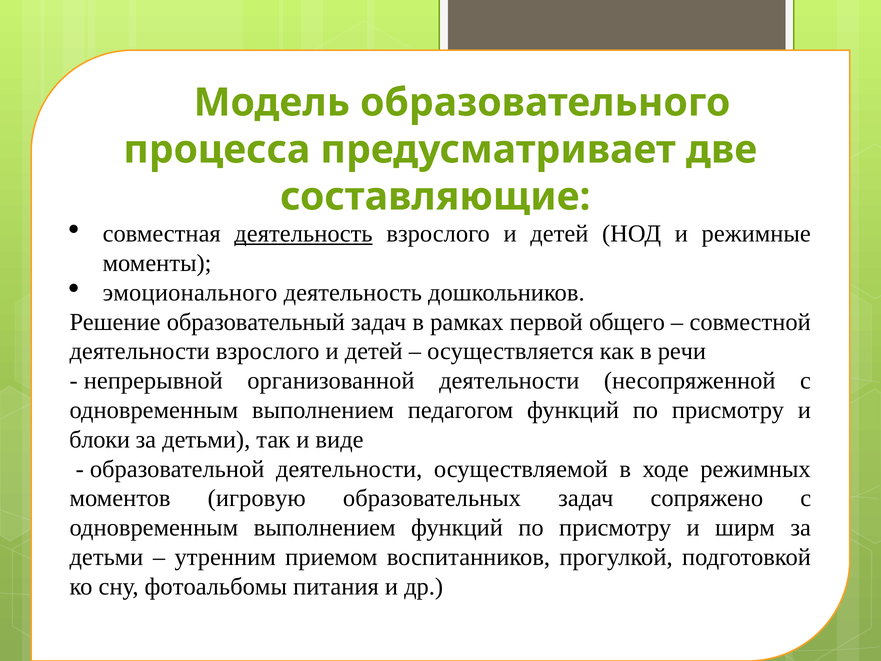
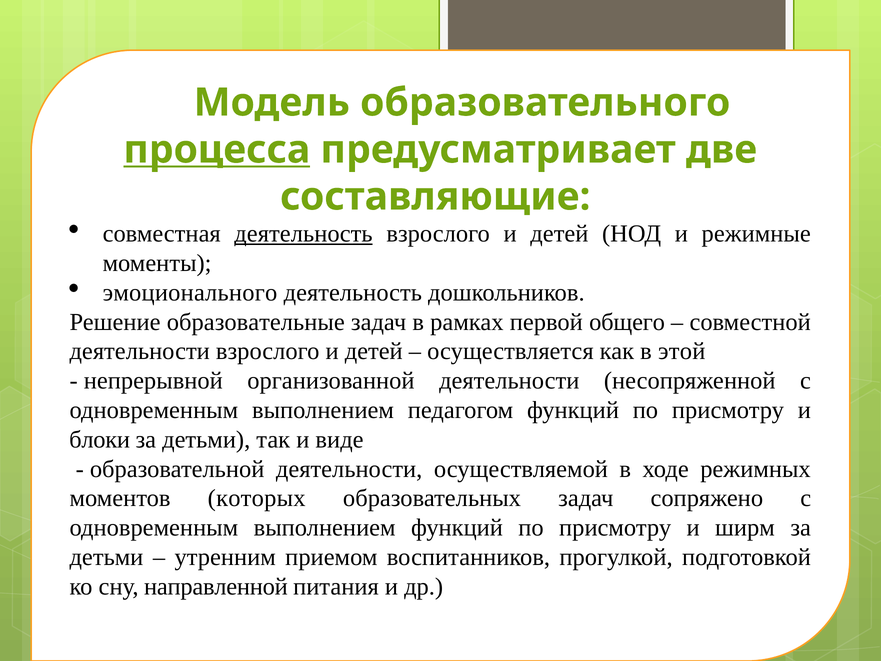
процесса underline: none -> present
образовательный: образовательный -> образовательные
речи: речи -> этой
игровую: игровую -> которых
фотоальбомы: фотоальбомы -> направленной
